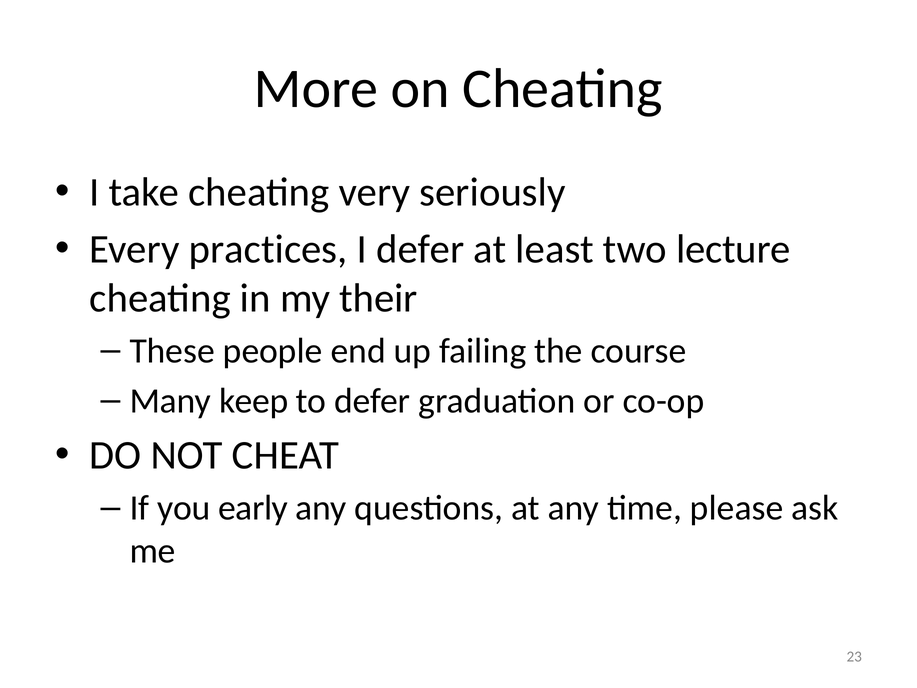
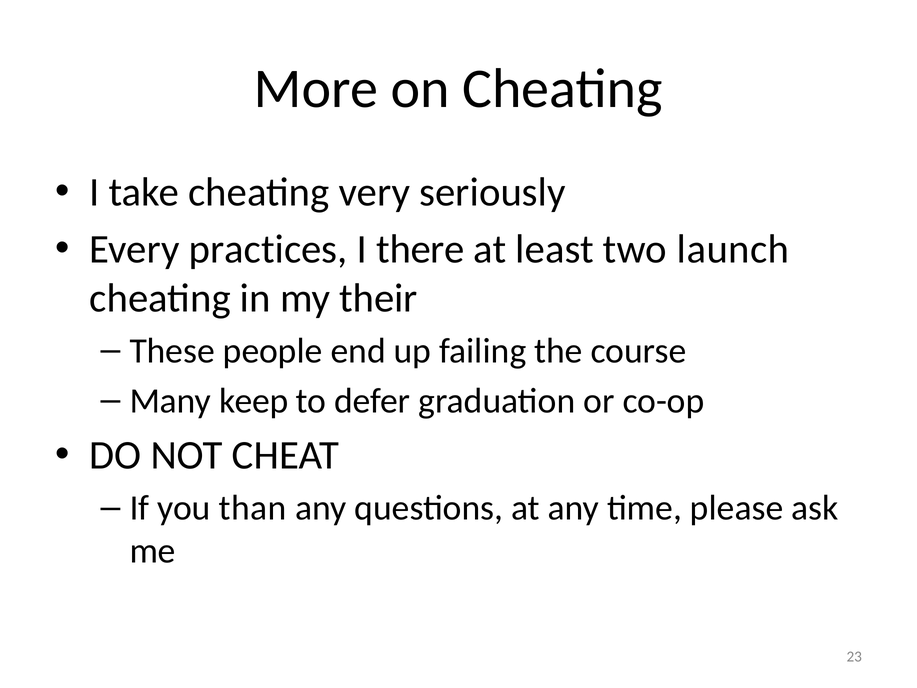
I defer: defer -> there
lecture: lecture -> launch
early: early -> than
